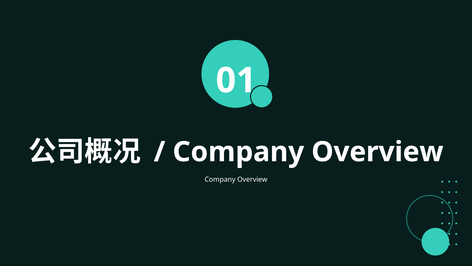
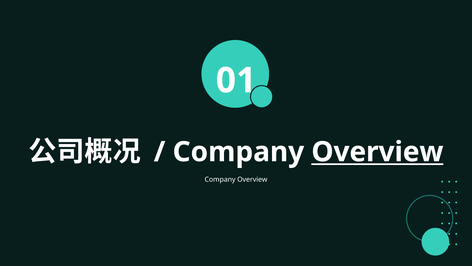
Overview at (377, 152) underline: none -> present
